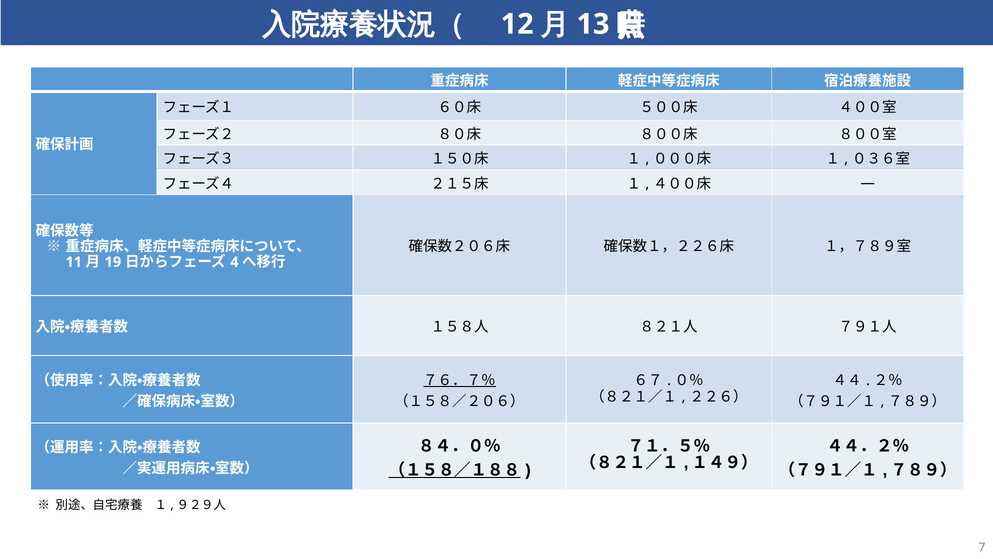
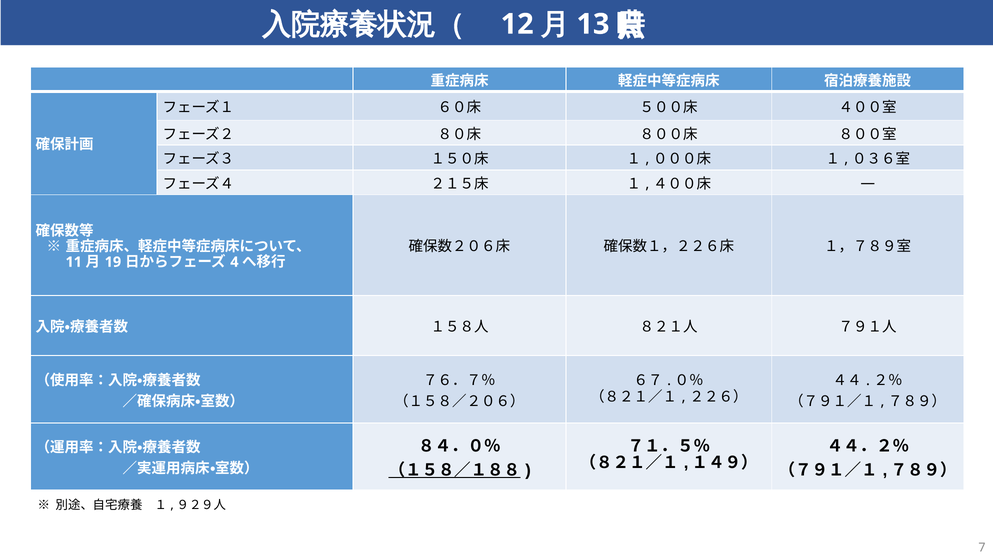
７６．７％ underline: present -> none
